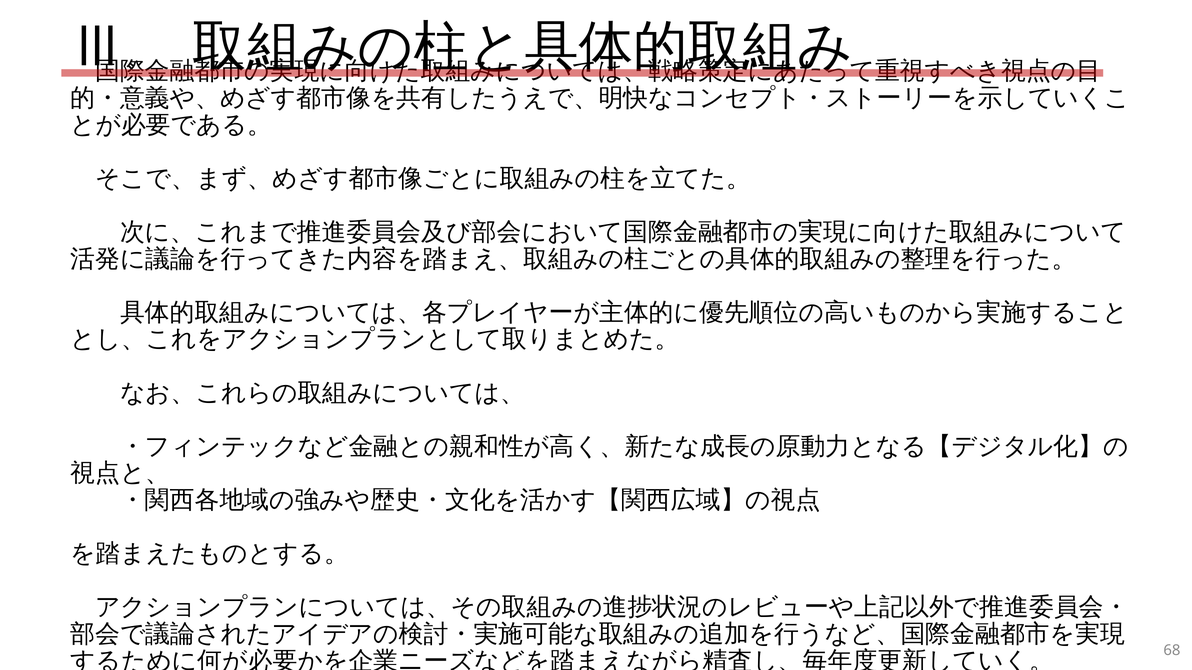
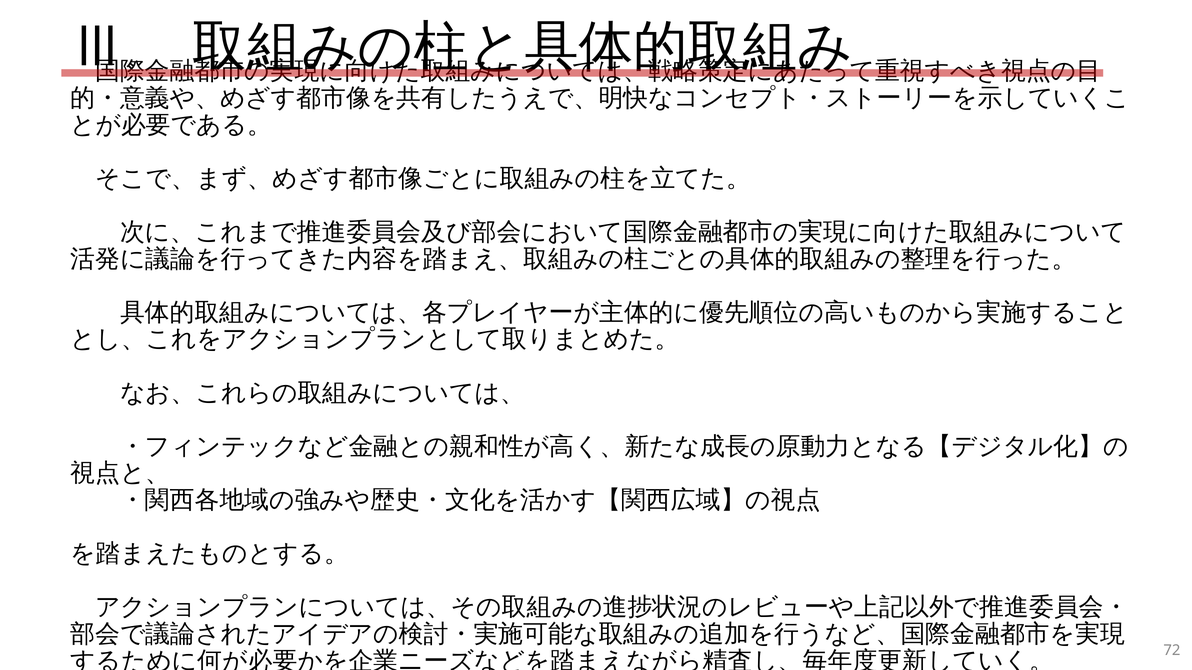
68: 68 -> 72
